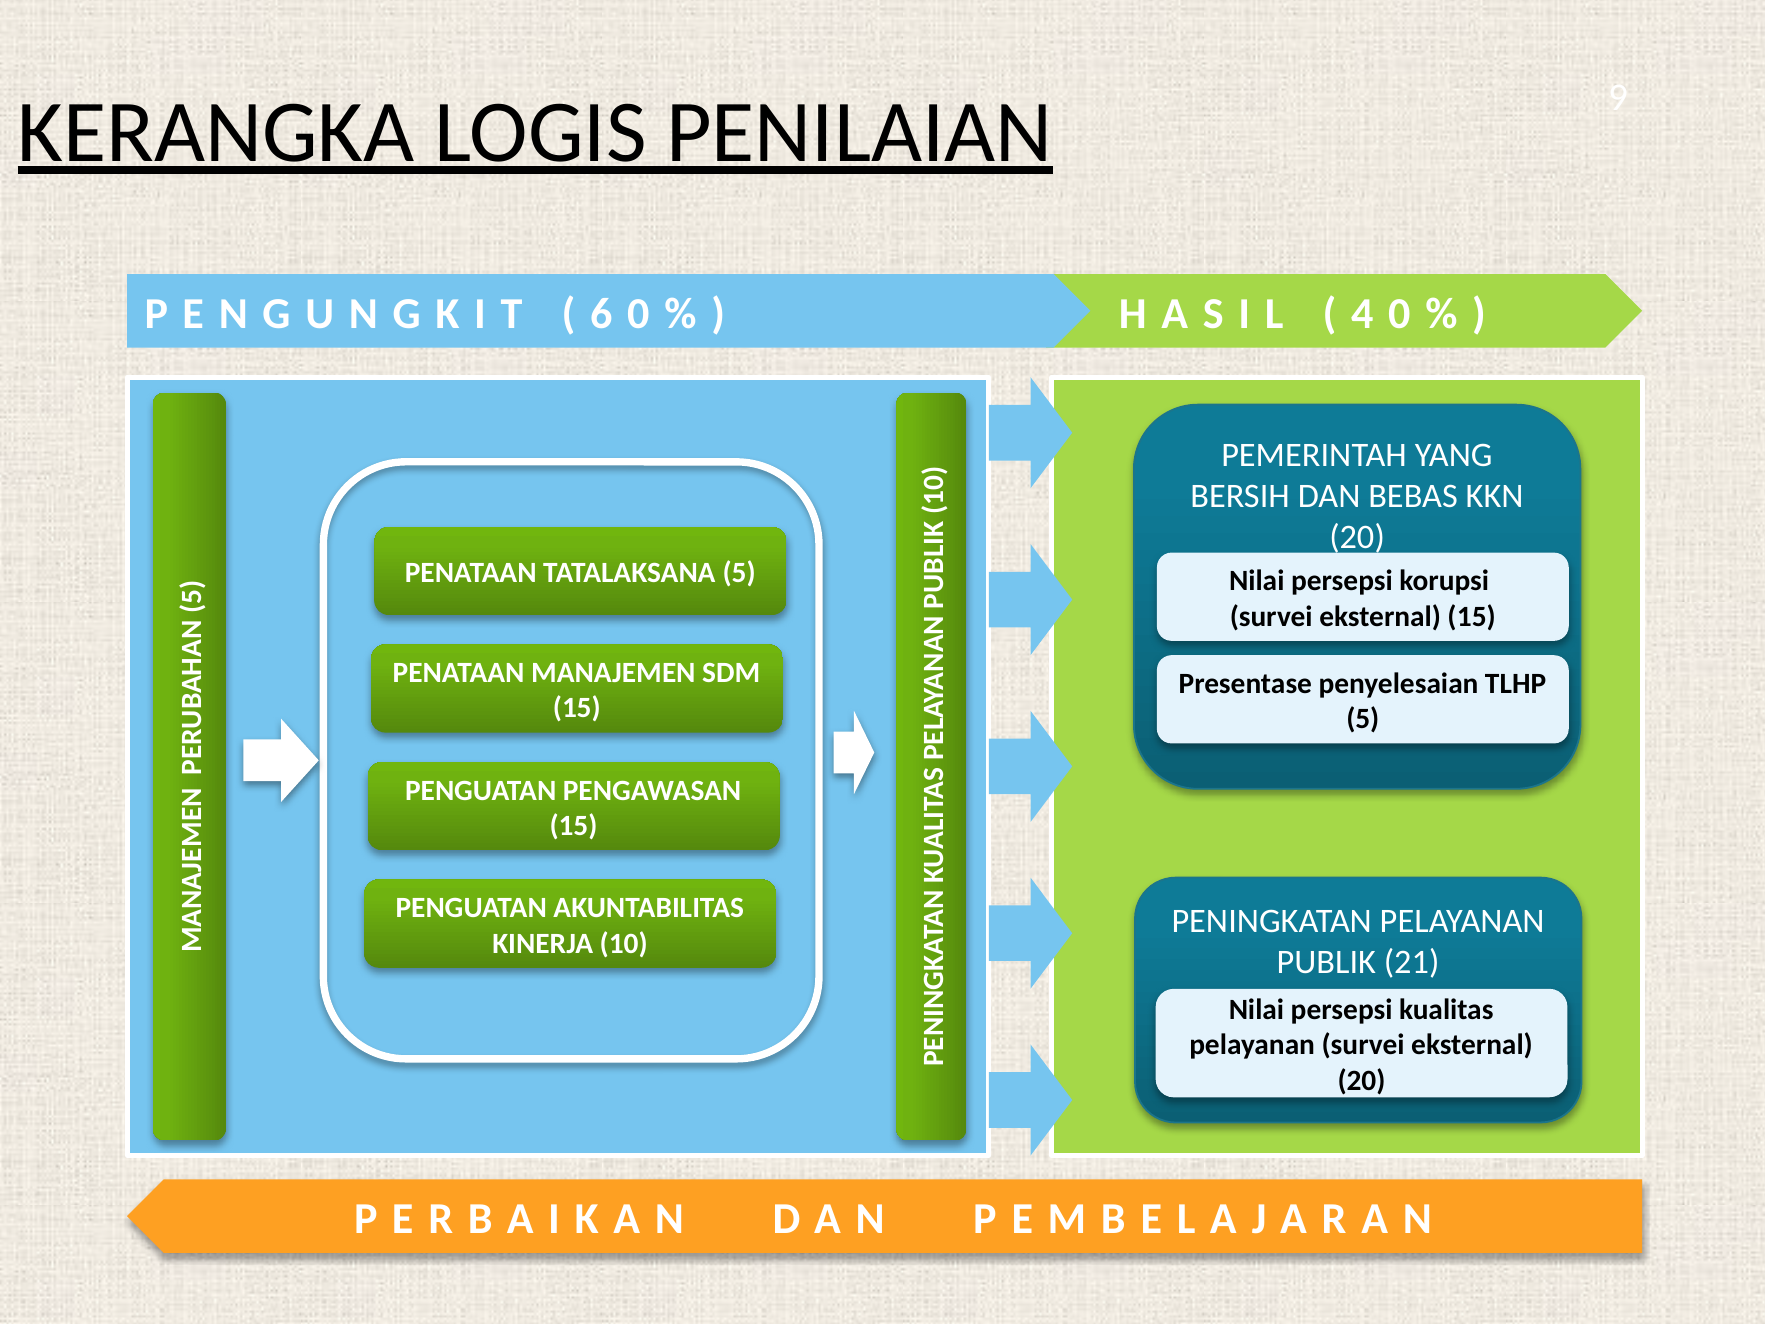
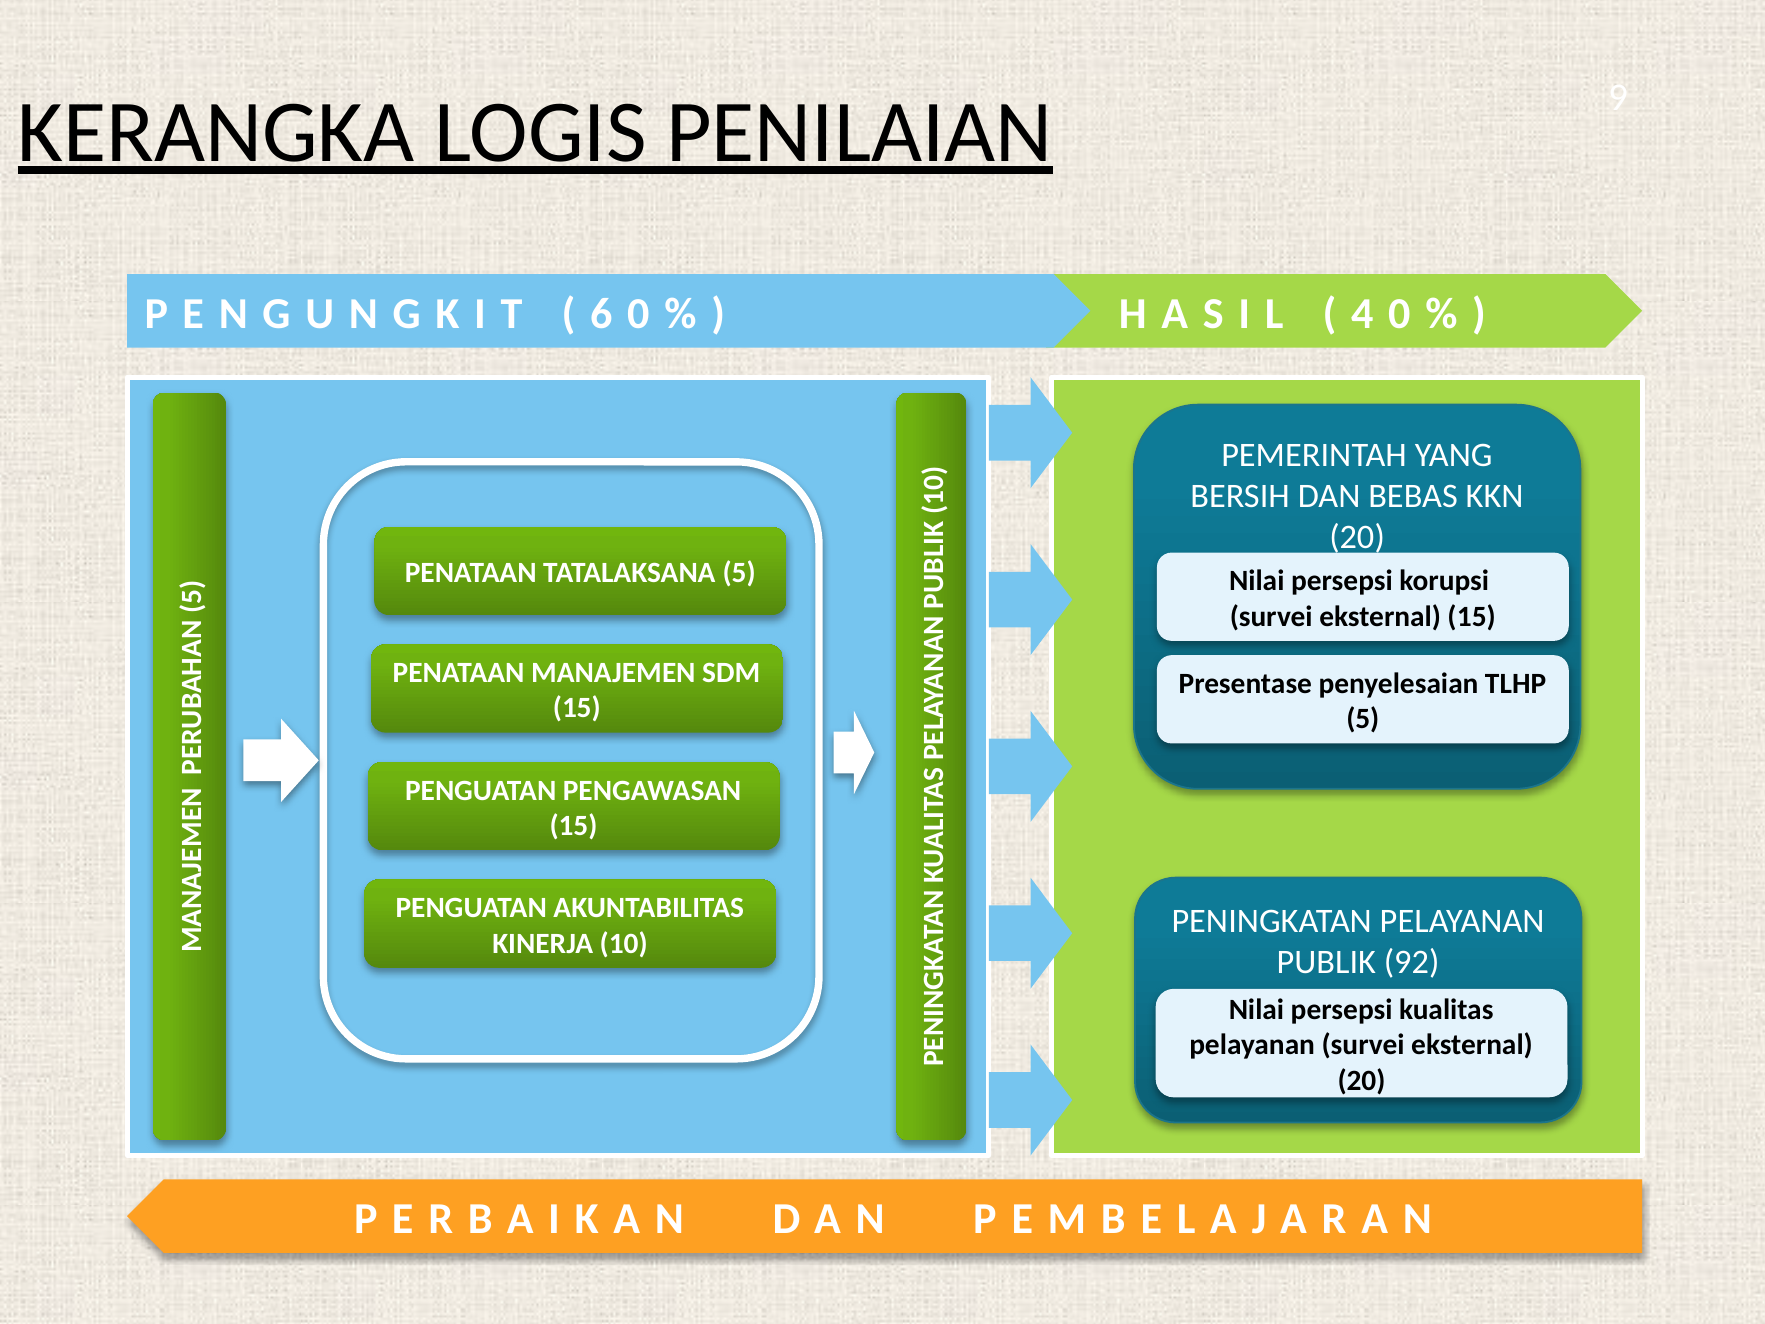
21: 21 -> 92
